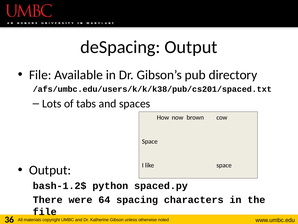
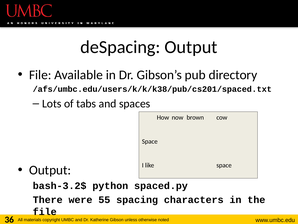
bash-1.2$: bash-1.2$ -> bash-3.2$
64: 64 -> 55
